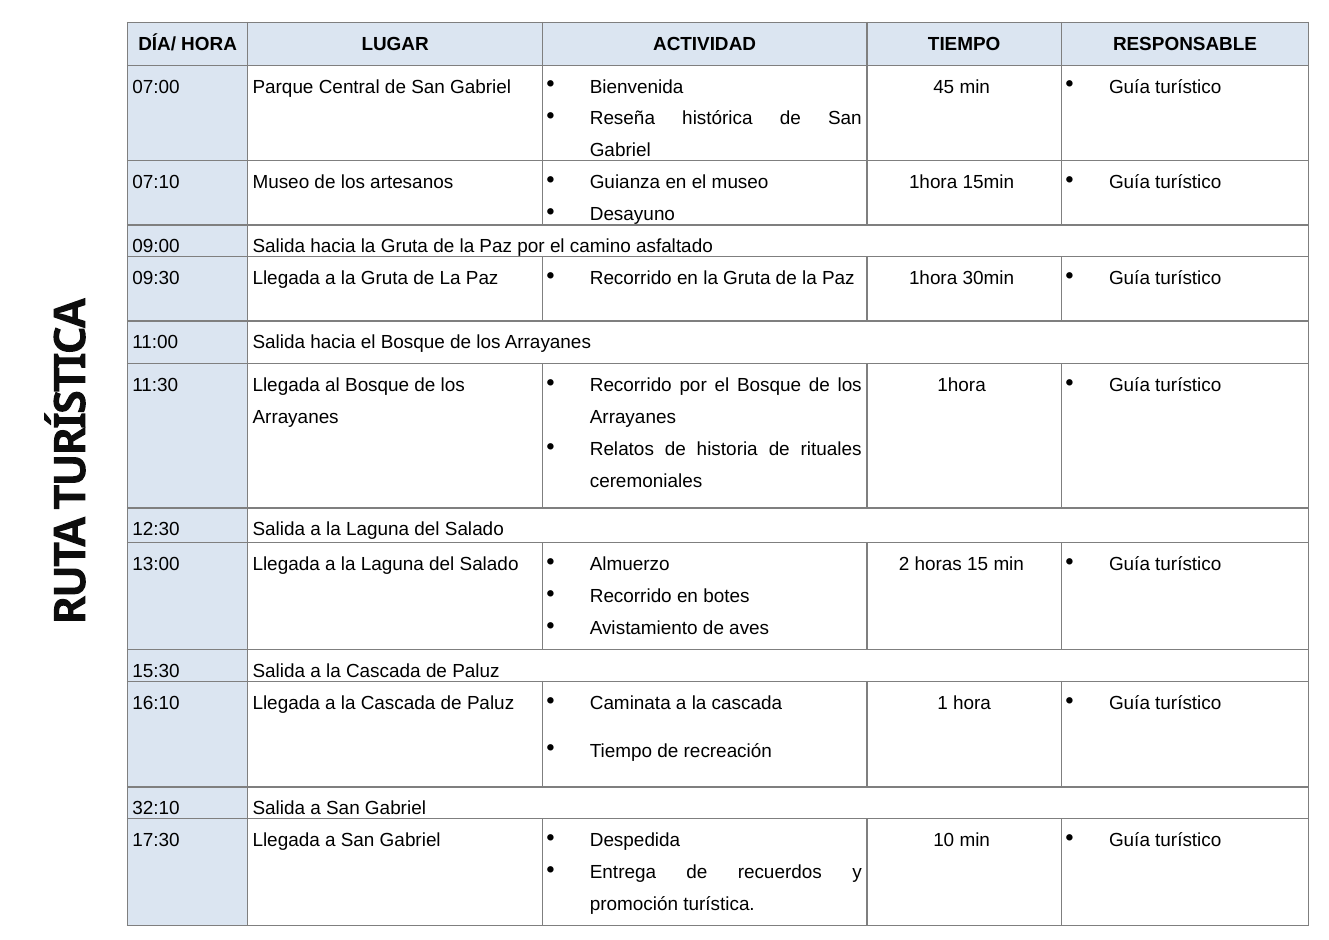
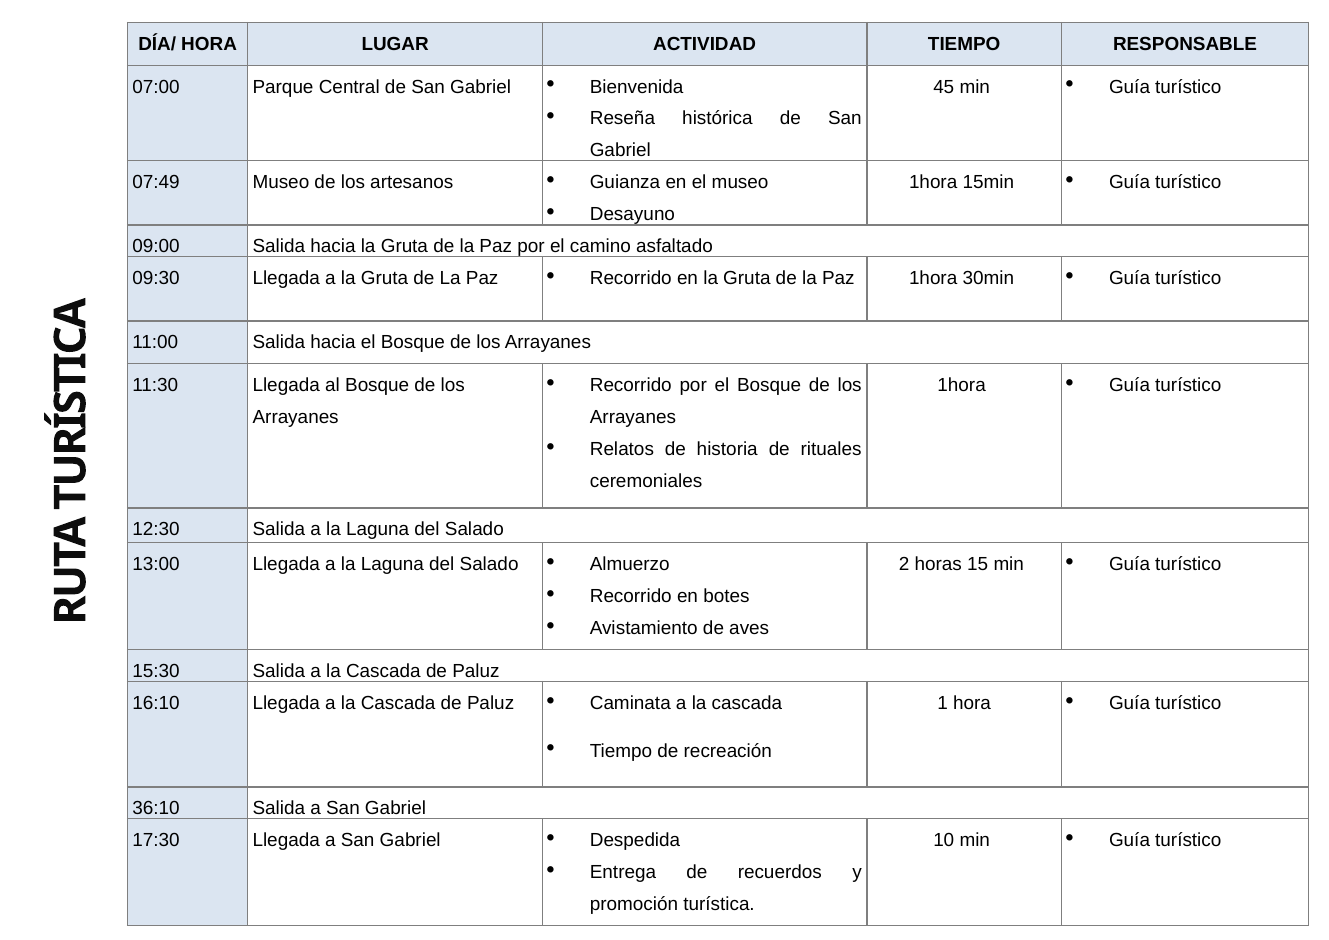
07:10: 07:10 -> 07:49
32:10: 32:10 -> 36:10
